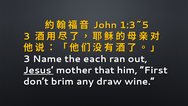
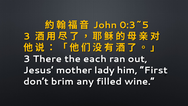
1:3~5: 1:3~5 -> 0:3~5
Name: Name -> There
Jesus underline: present -> none
that: that -> lady
draw: draw -> filled
